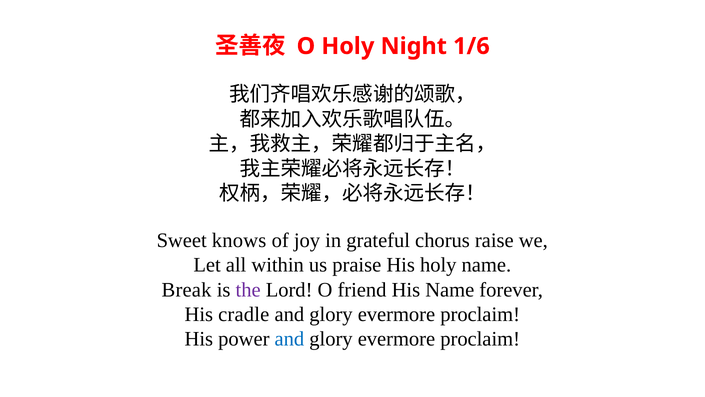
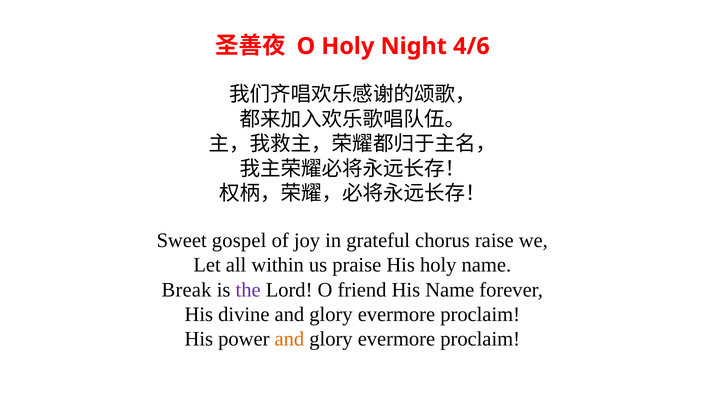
1/6: 1/6 -> 4/6
knows: knows -> gospel
cradle: cradle -> divine
and at (289, 339) colour: blue -> orange
